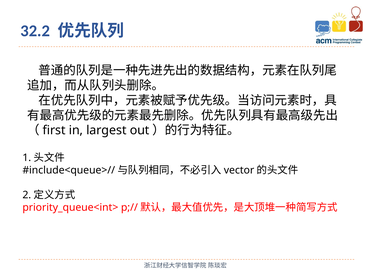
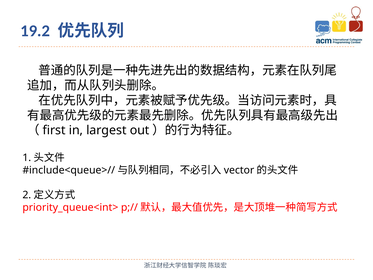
32.2: 32.2 -> 19.2
